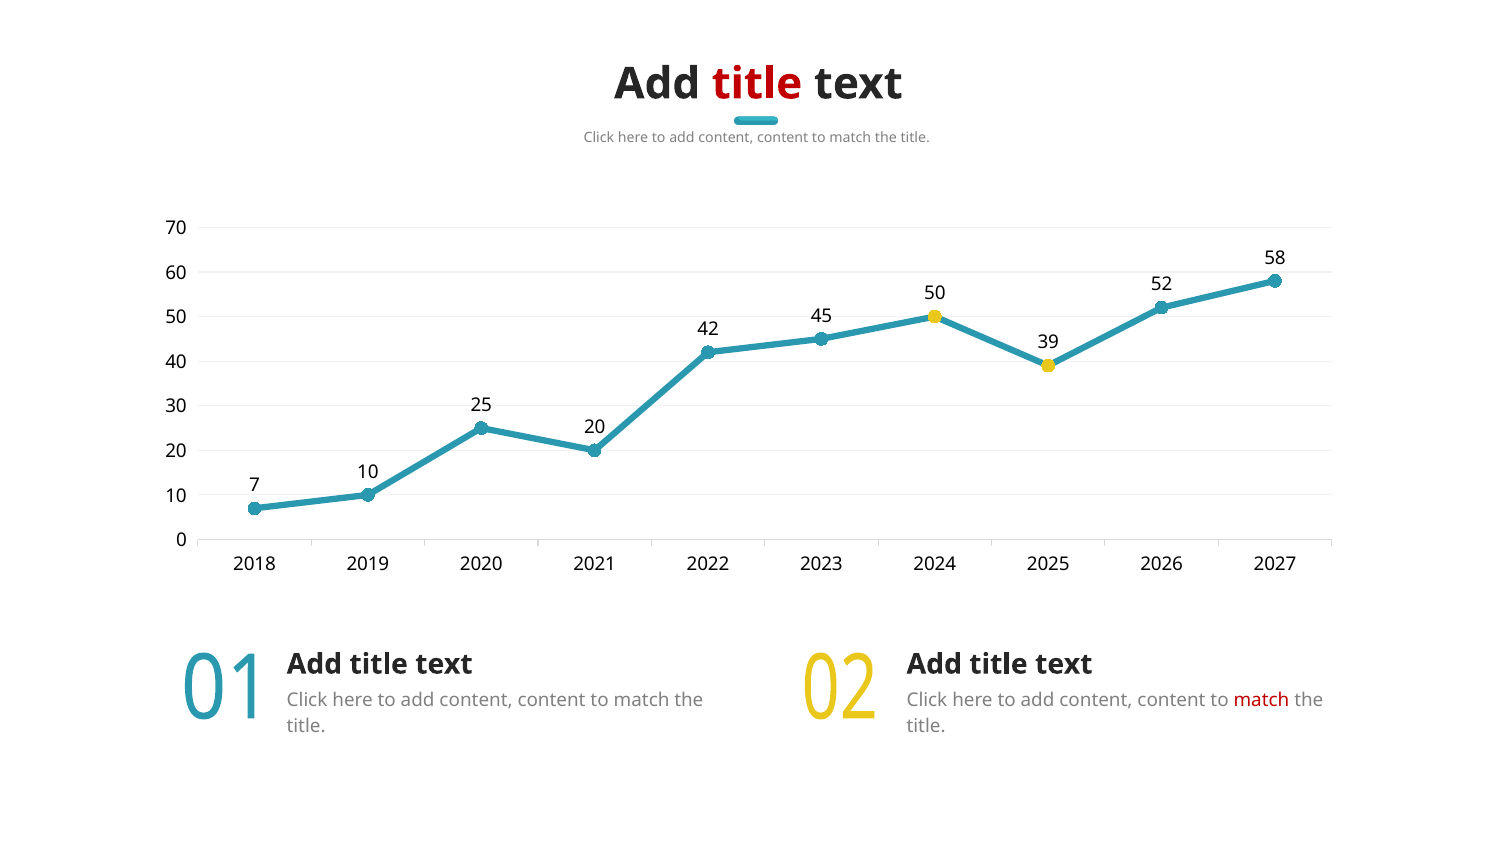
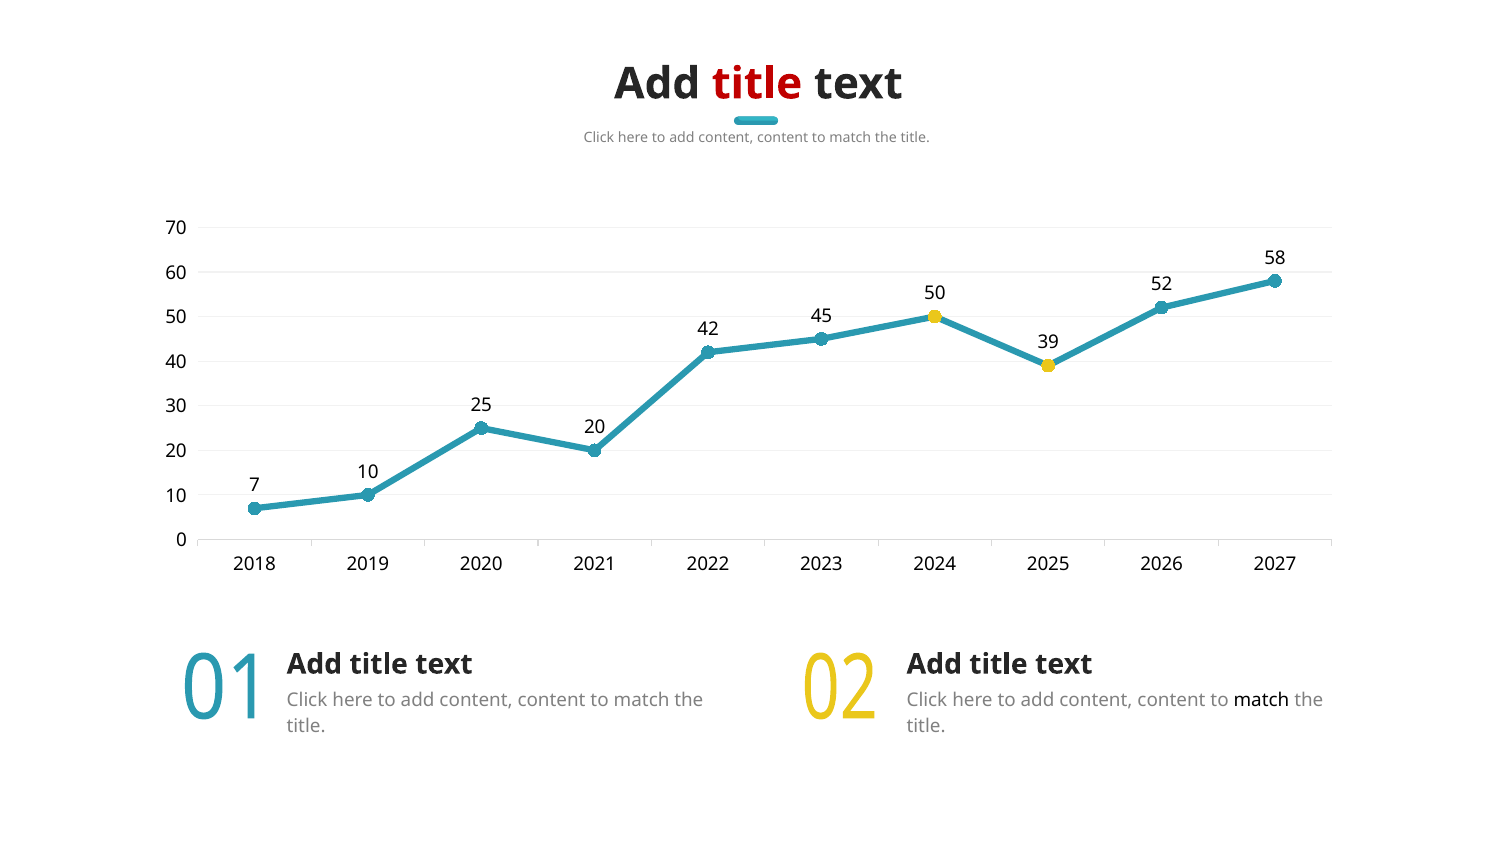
match at (1261, 701) colour: red -> black
